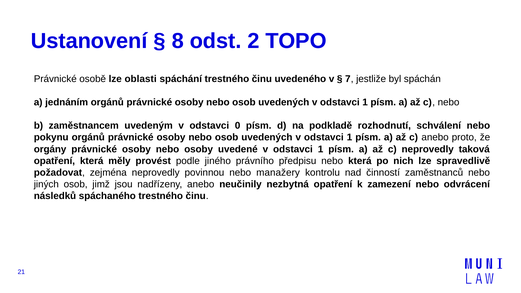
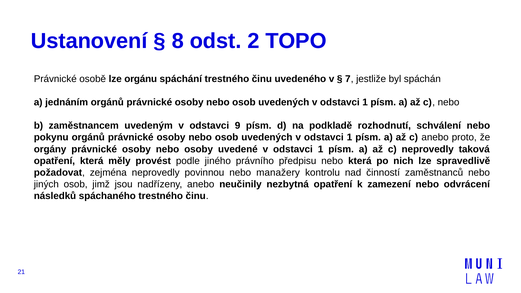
oblasti: oblasti -> orgánu
0: 0 -> 9
